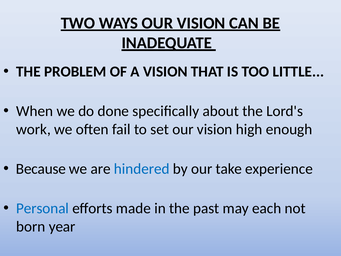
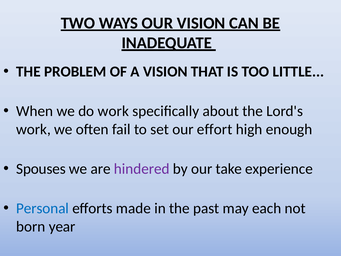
do done: done -> work
set our vision: vision -> effort
Because: Because -> Spouses
hindered colour: blue -> purple
